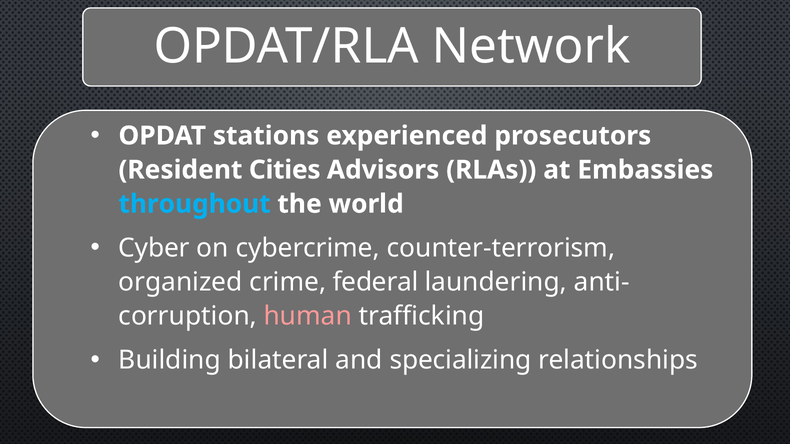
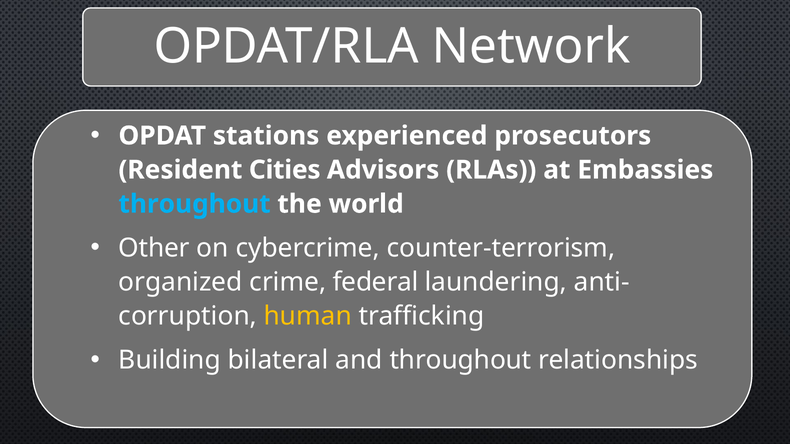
Cyber: Cyber -> Other
human colour: pink -> yellow
and specializing: specializing -> throughout
